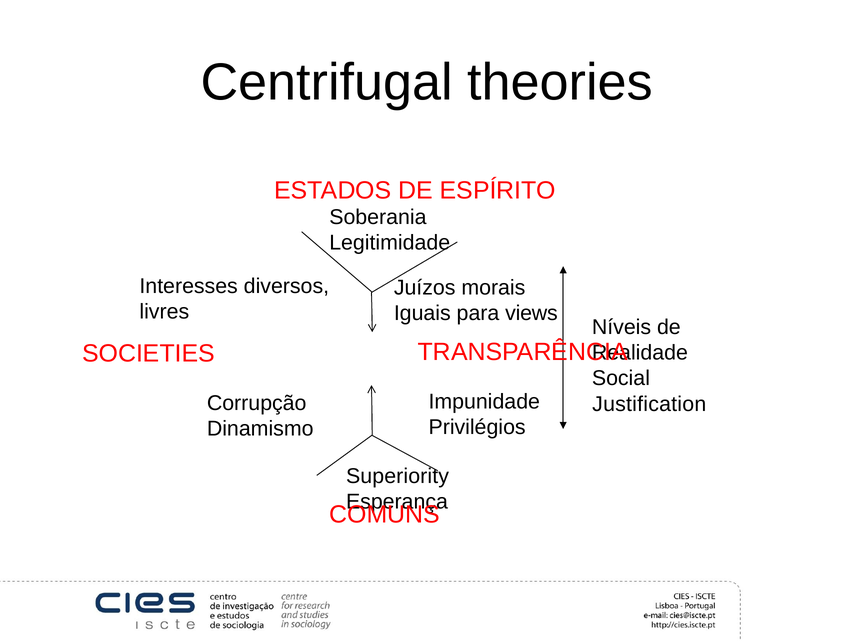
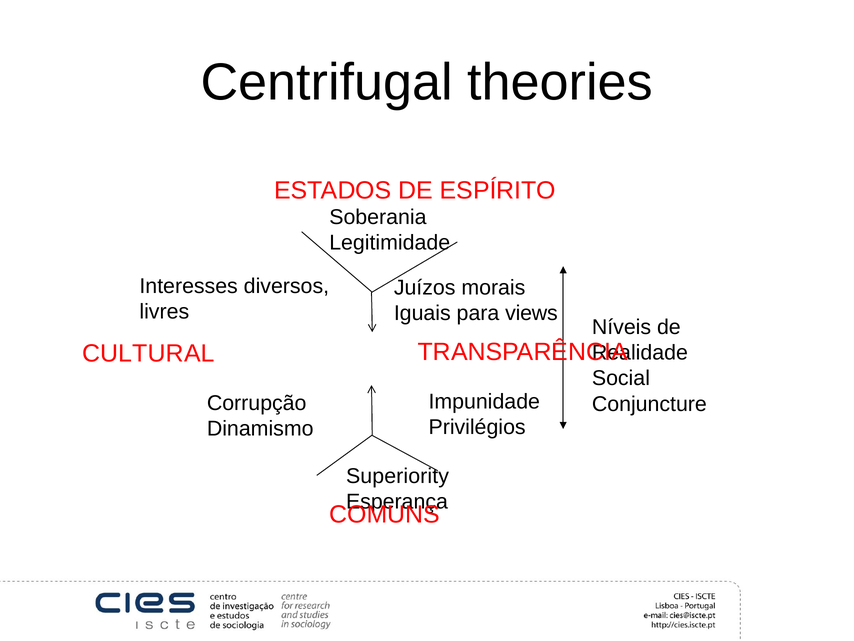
SOCIETIES: SOCIETIES -> CULTURAL
Justification: Justification -> Conjuncture
